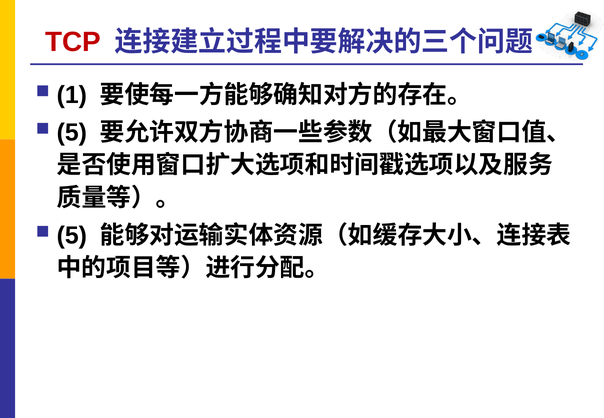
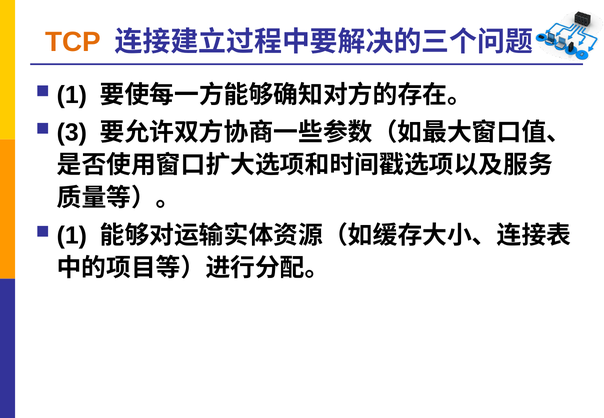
TCP colour: red -> orange
5 at (72, 133): 5 -> 3
5 at (72, 235): 5 -> 1
